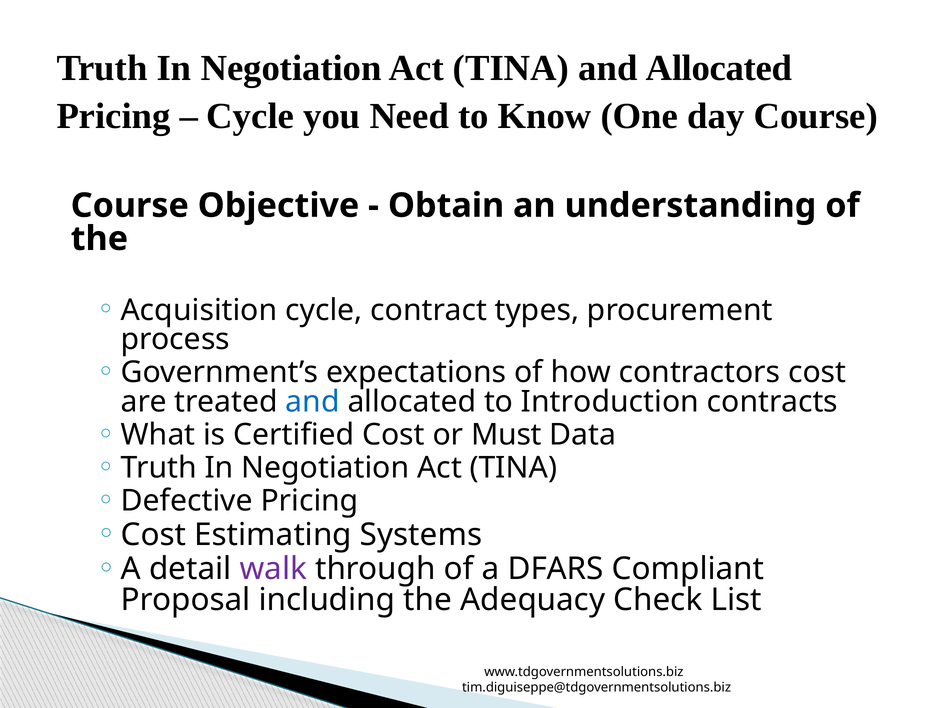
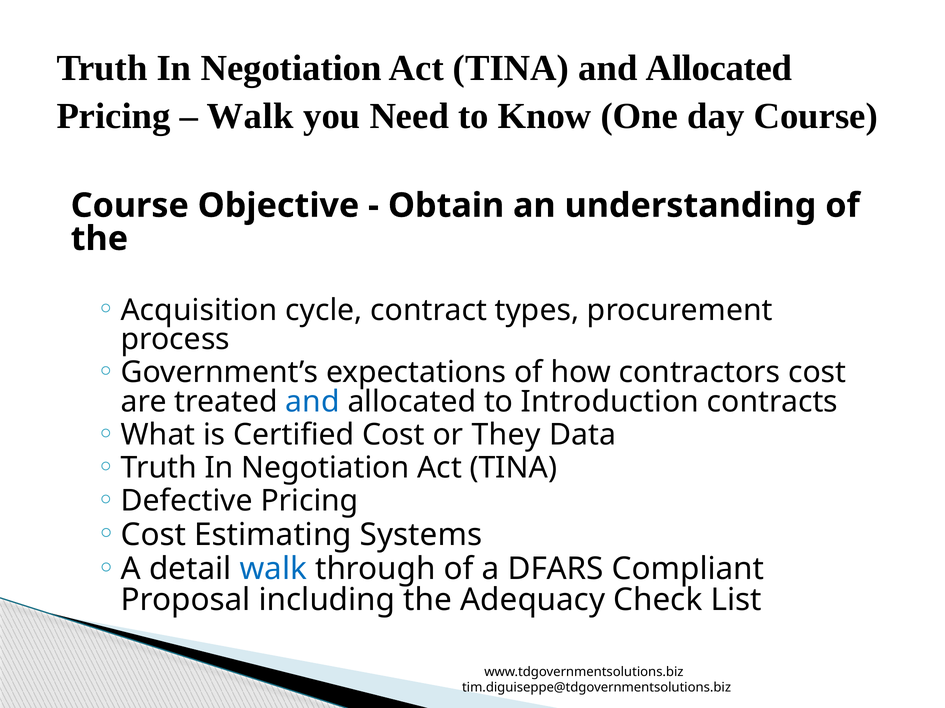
Cycle at (250, 116): Cycle -> Walk
Must: Must -> They
walk at (273, 570) colour: purple -> blue
